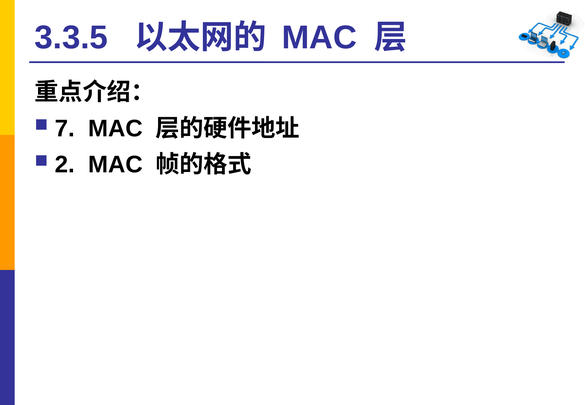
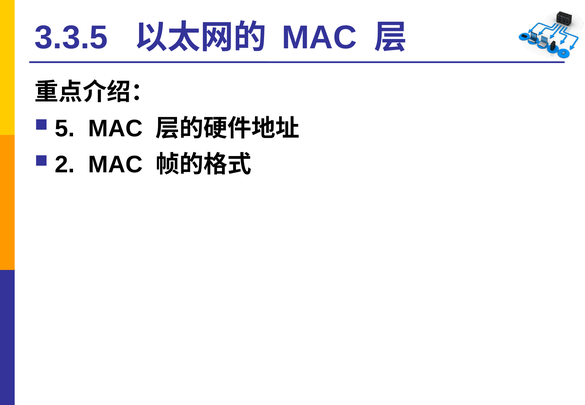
7: 7 -> 5
